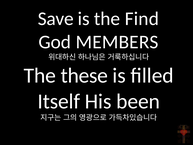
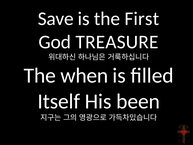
Find: Find -> First
MEMBERS: MEMBERS -> TREASURE
these: these -> when
